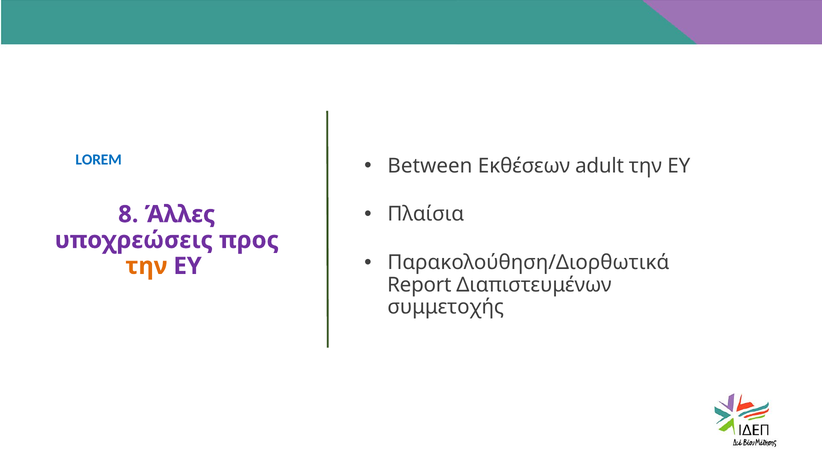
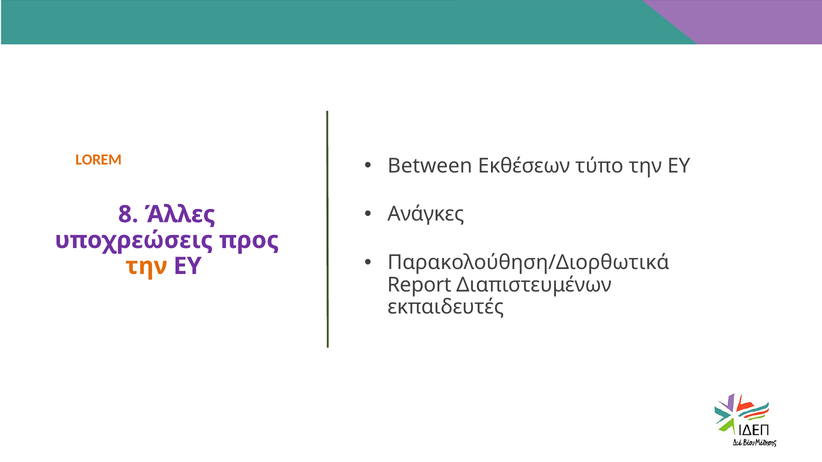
LOREM at (99, 160) colour: blue -> orange
adult: adult -> τύπο
Πλαίσια: Πλαίσια -> Ανάγκες
συμμετοχής: συμμετοχής -> εκπαιδευτές
